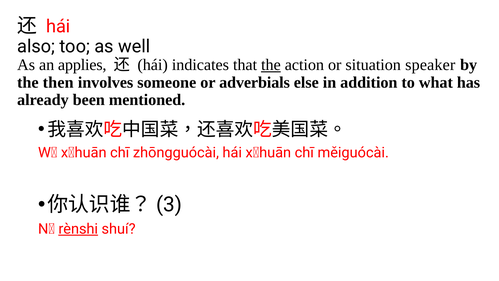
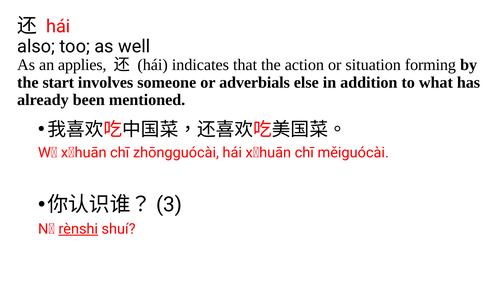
the at (271, 65) underline: present -> none
speaker: speaker -> forming
then: then -> start
